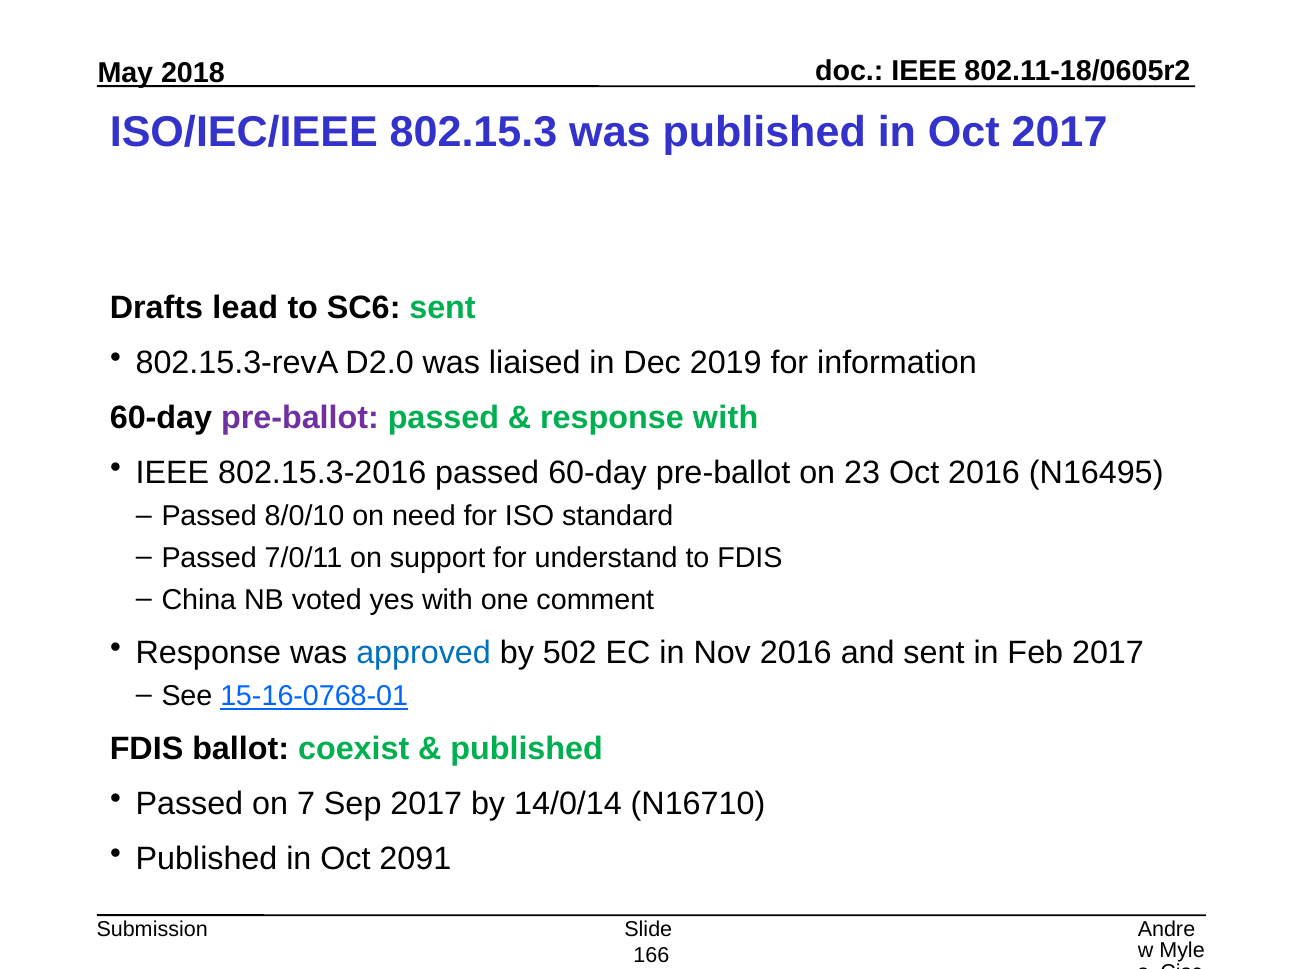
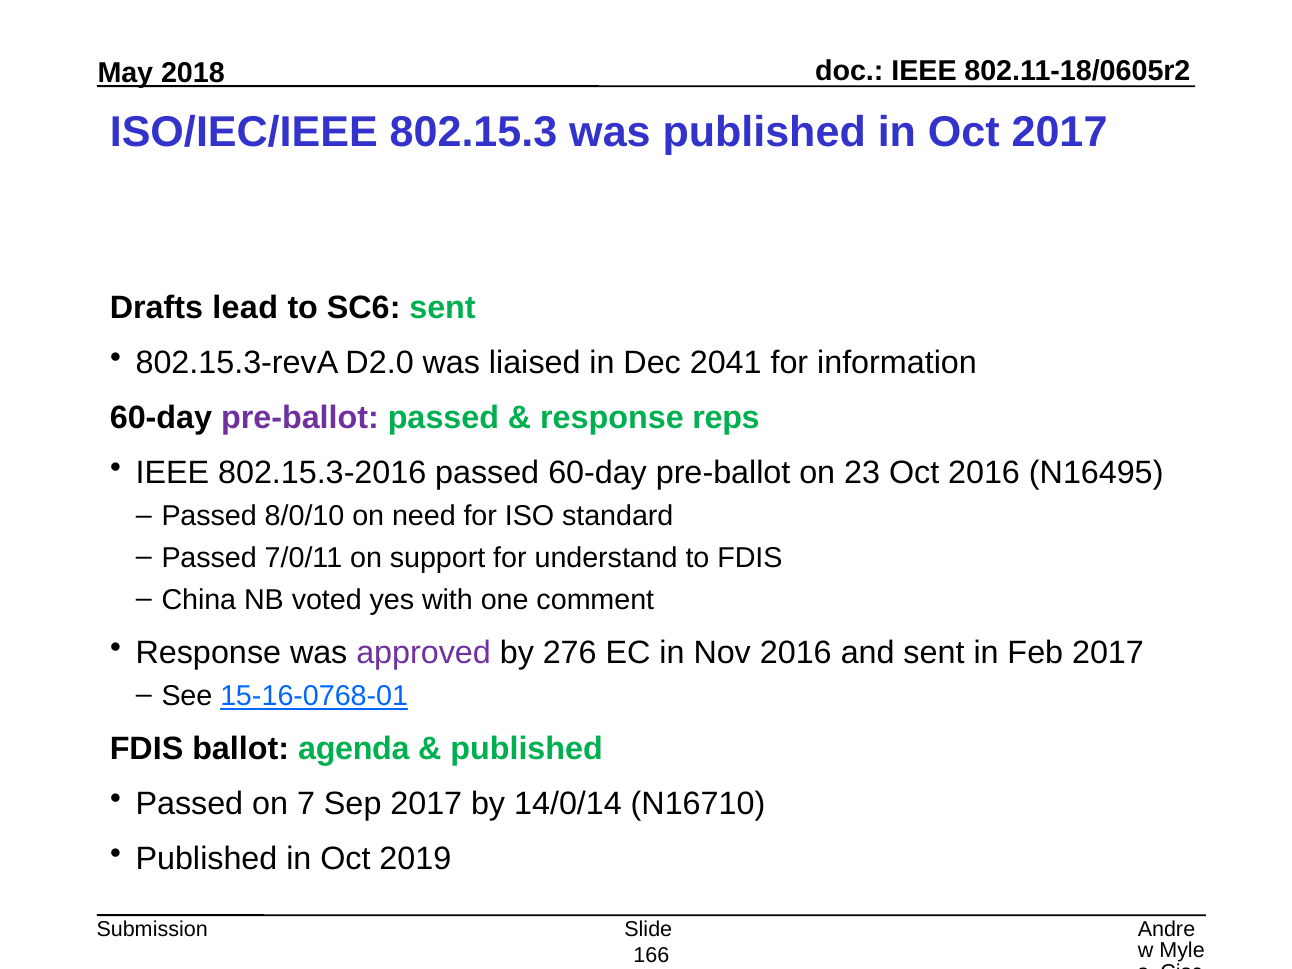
2019: 2019 -> 2041
response with: with -> reps
approved colour: blue -> purple
502: 502 -> 276
coexist: coexist -> agenda
2091: 2091 -> 2019
